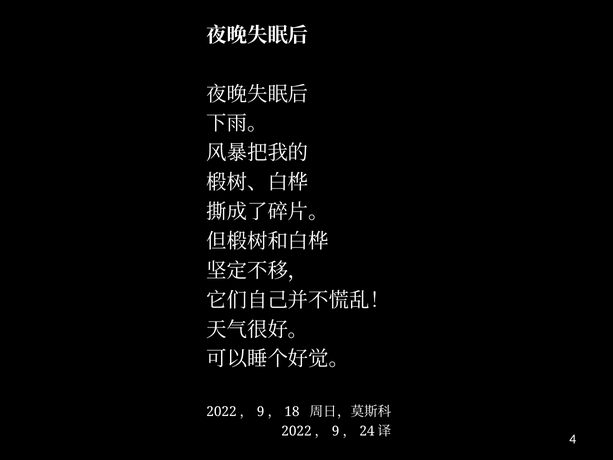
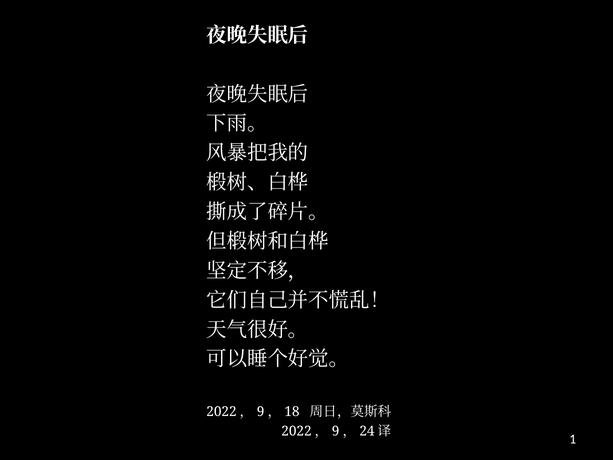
4: 4 -> 1
